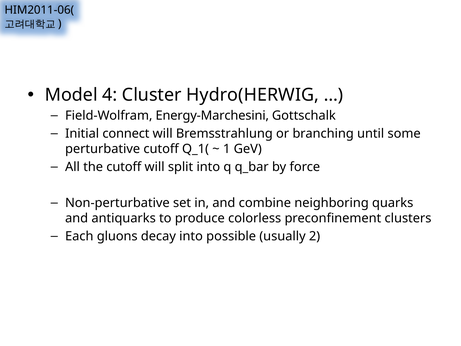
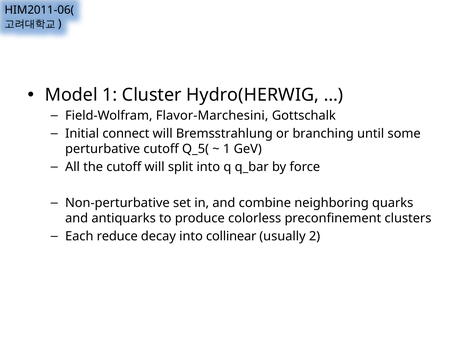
Model 4: 4 -> 1
Energy-Marchesini: Energy-Marchesini -> Flavor-Marchesini
Q_1(: Q_1( -> Q_5(
gluons: gluons -> reduce
possible: possible -> collinear
